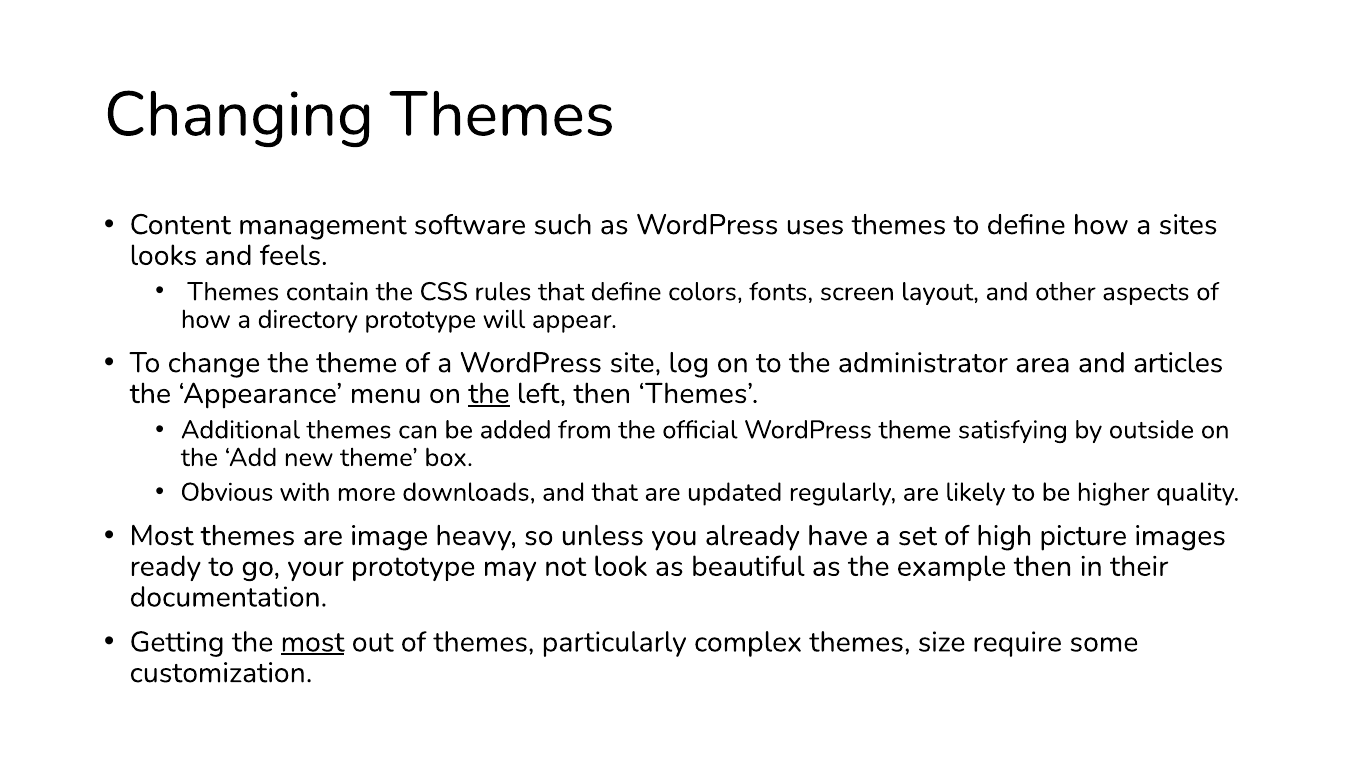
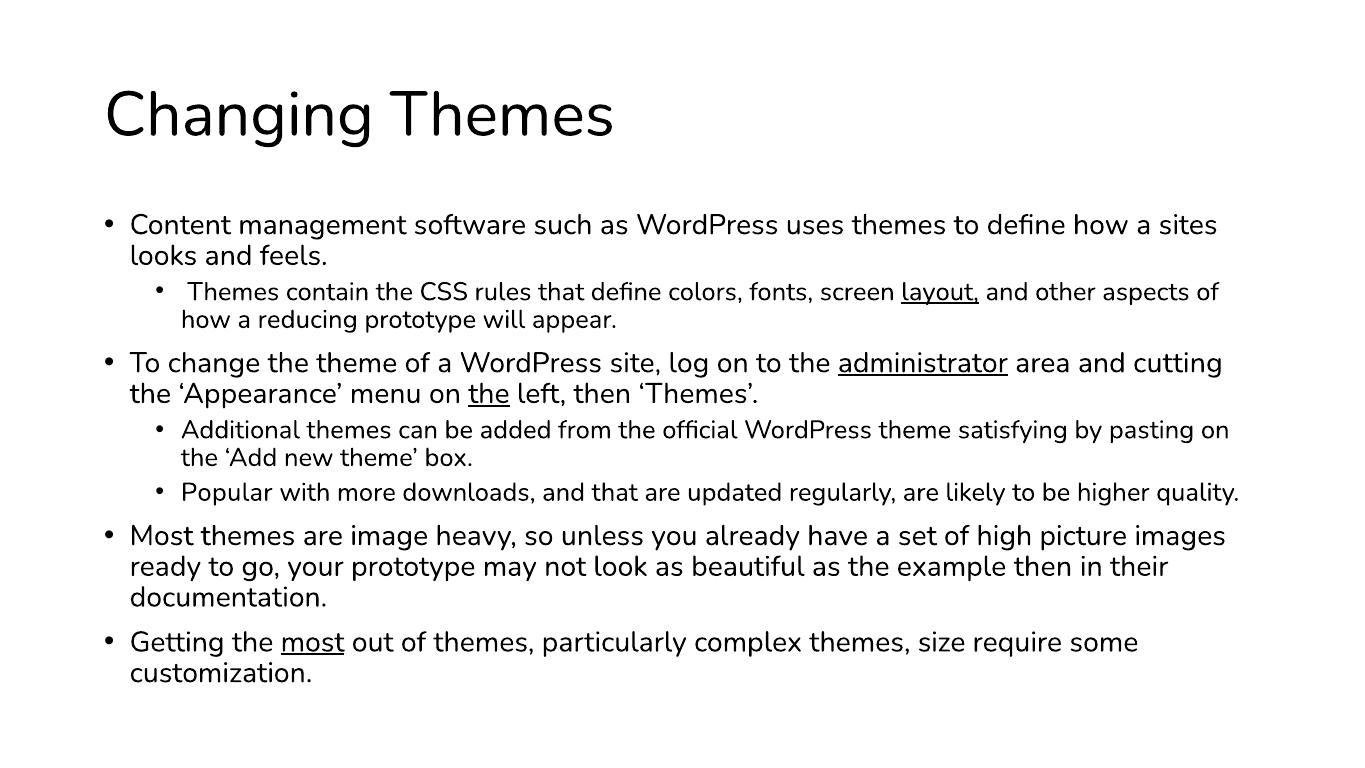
layout underline: none -> present
directory: directory -> reducing
administrator underline: none -> present
articles: articles -> cutting
outside: outside -> pasting
Obvious: Obvious -> Popular
